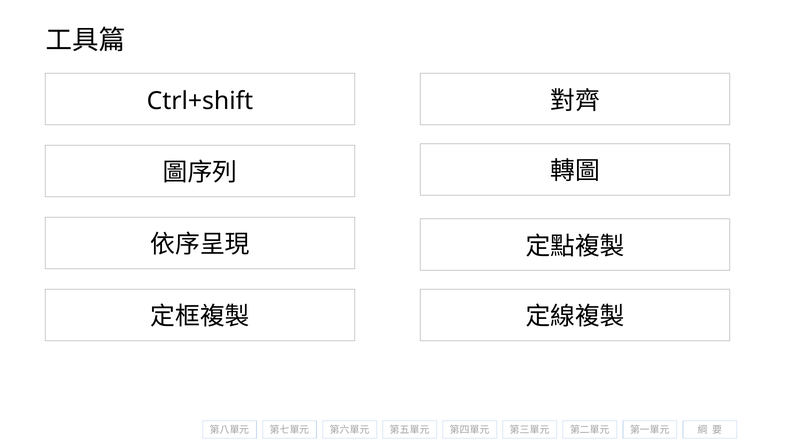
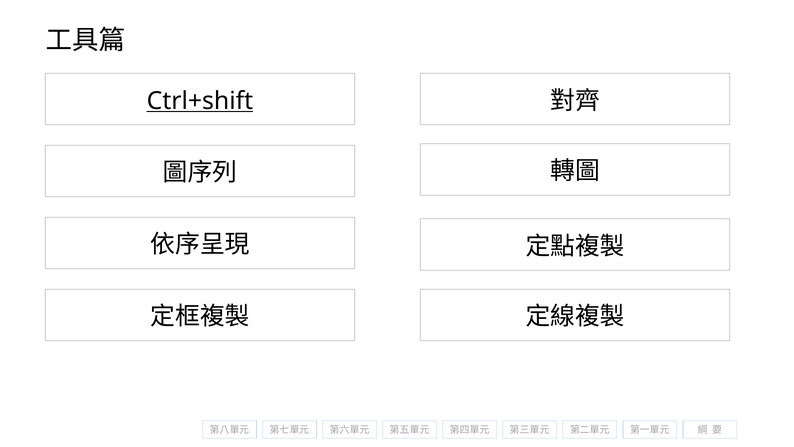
Ctrl+shift underline: none -> present
